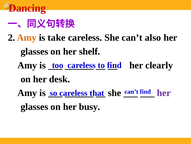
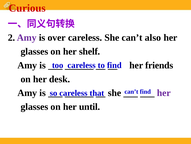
Dancing: Dancing -> Curious
Amy at (27, 37) colour: orange -> purple
take: take -> over
clearly: clearly -> friends
busy: busy -> until
